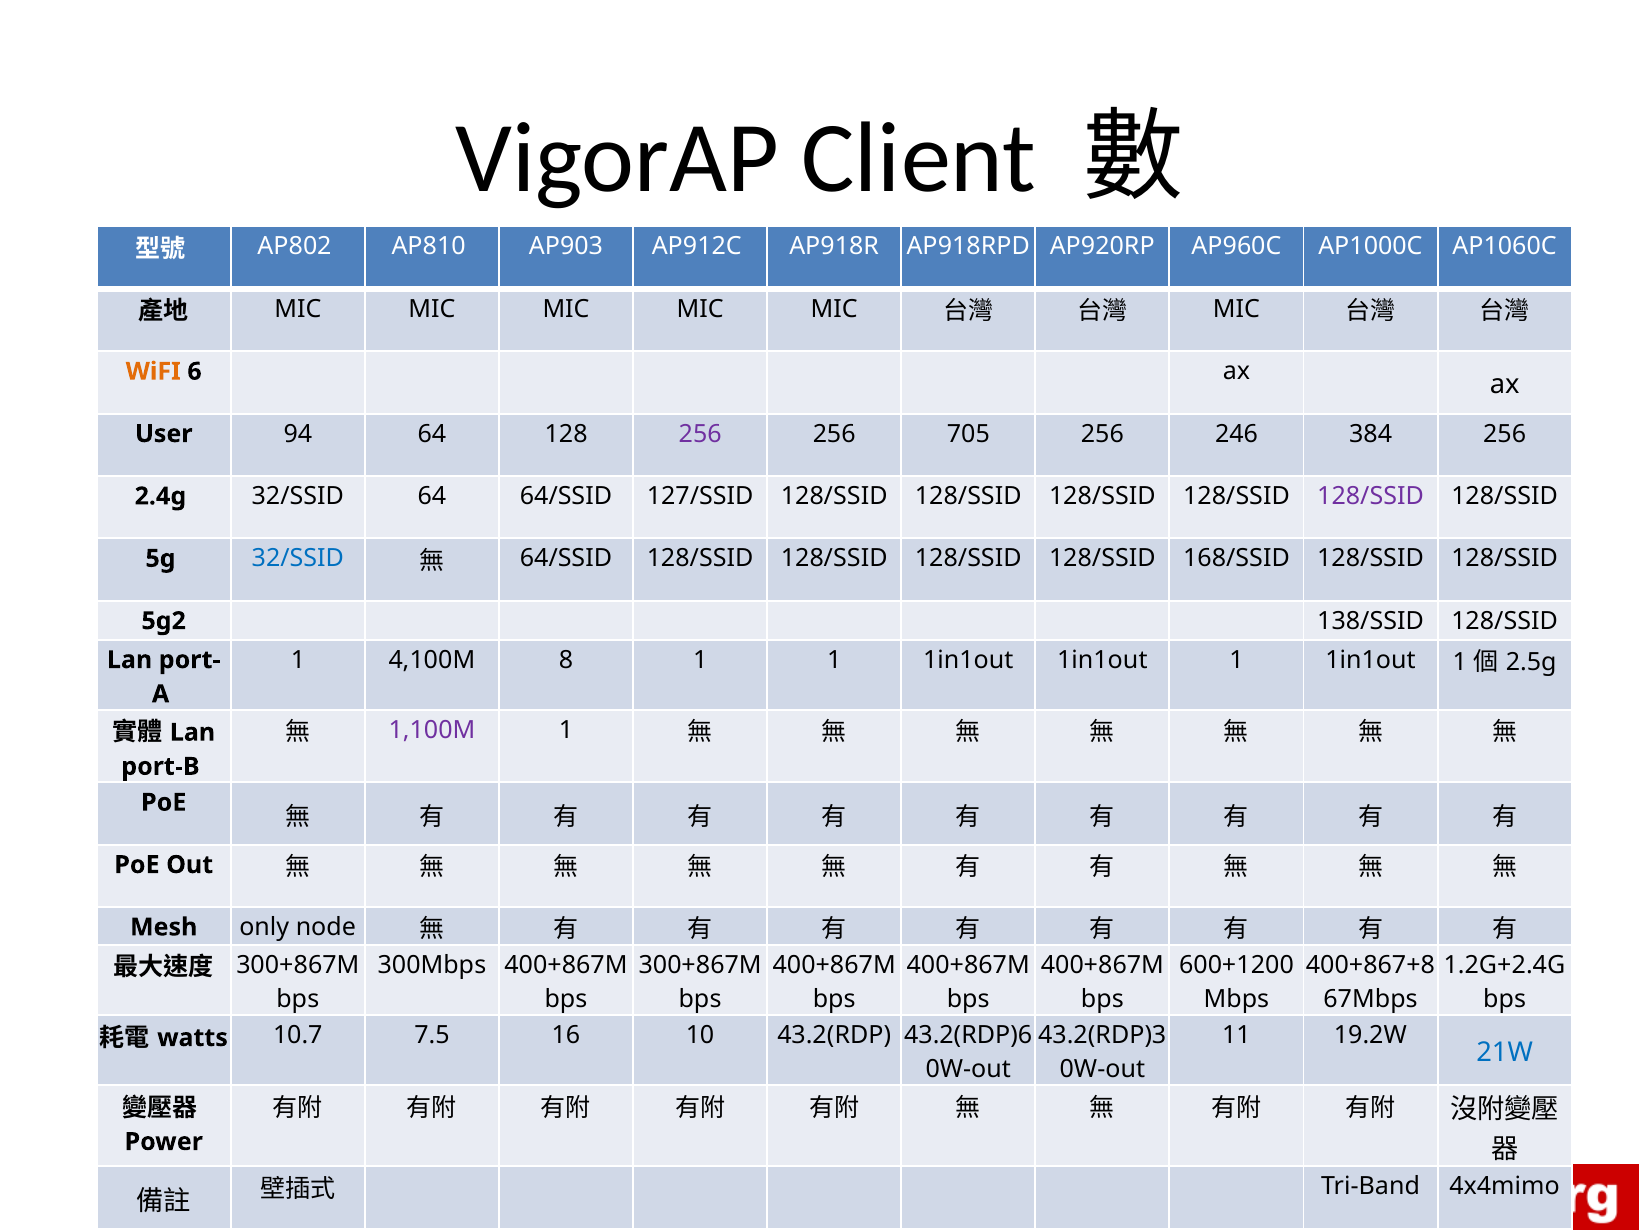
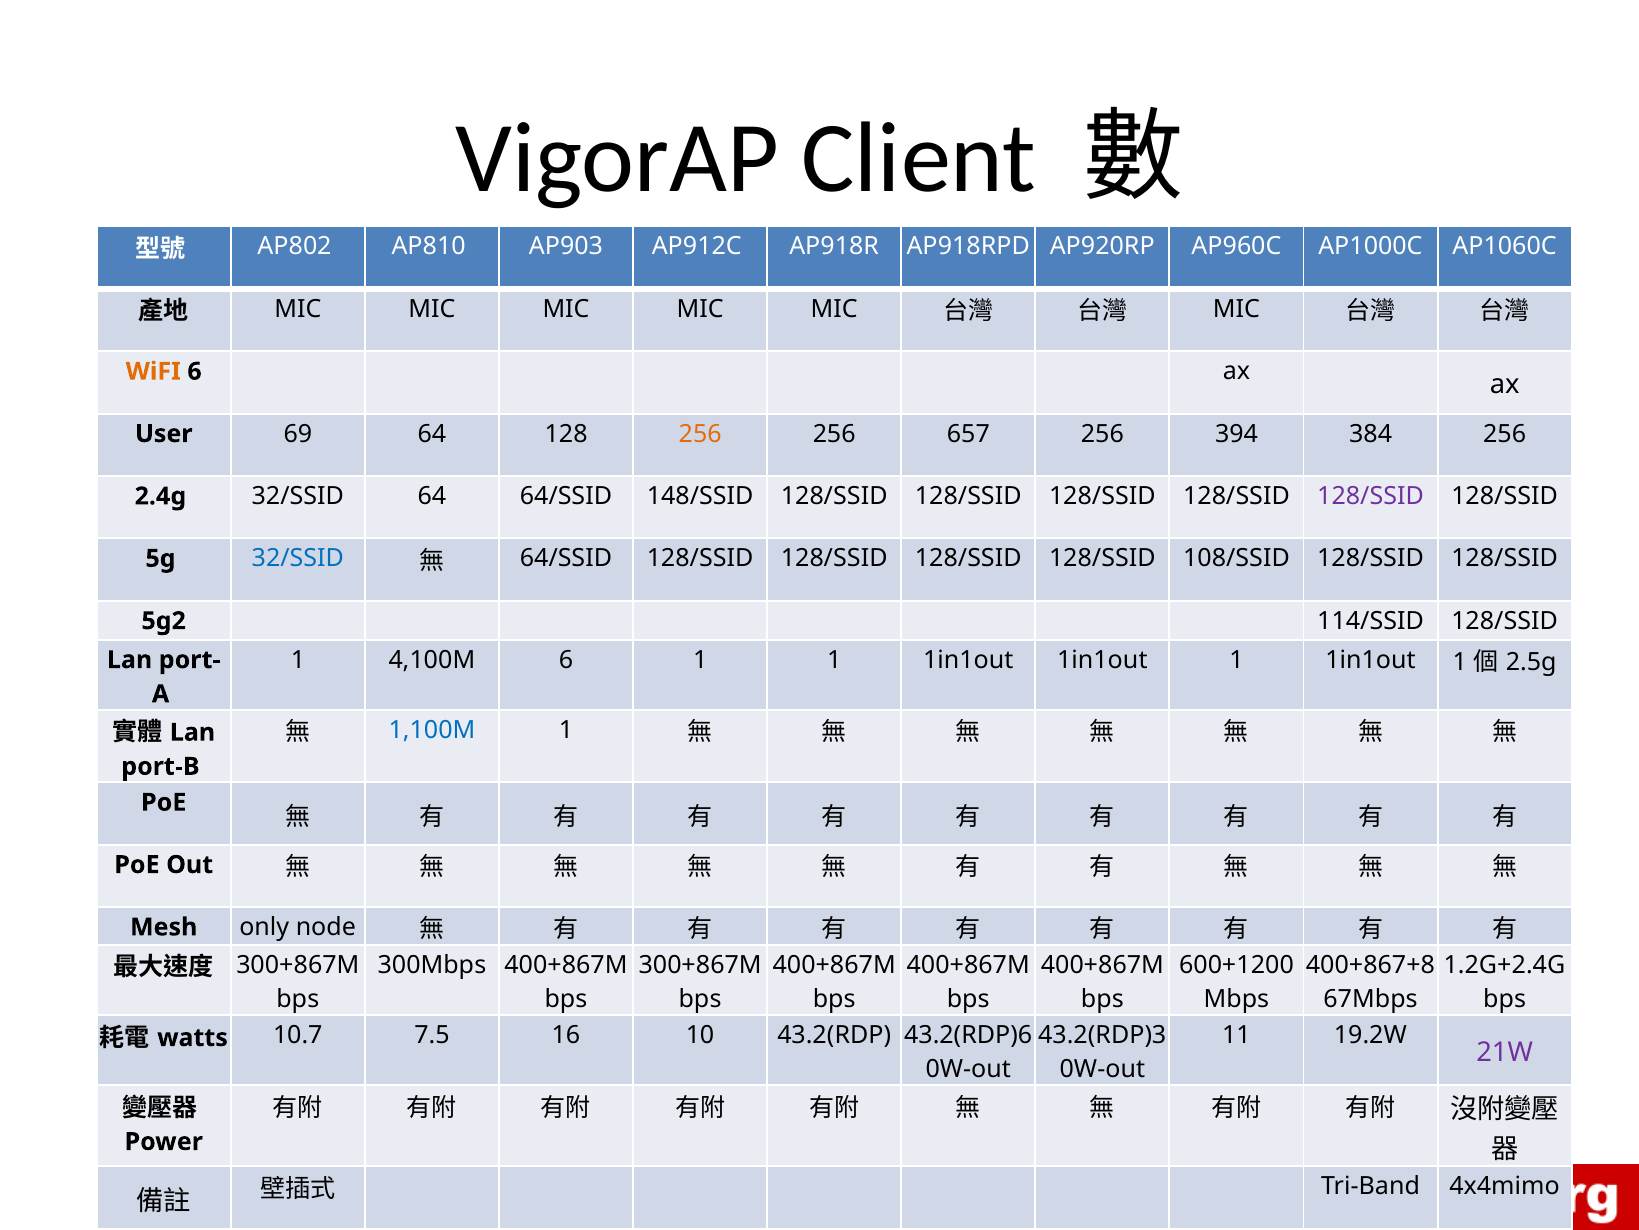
94: 94 -> 69
256 at (700, 434) colour: purple -> orange
705: 705 -> 657
246: 246 -> 394
127/SSID: 127/SSID -> 148/SSID
168/SSID: 168/SSID -> 108/SSID
138/SSID: 138/SSID -> 114/SSID
4,100M 8: 8 -> 6
1,100M colour: purple -> blue
21W colour: blue -> purple
